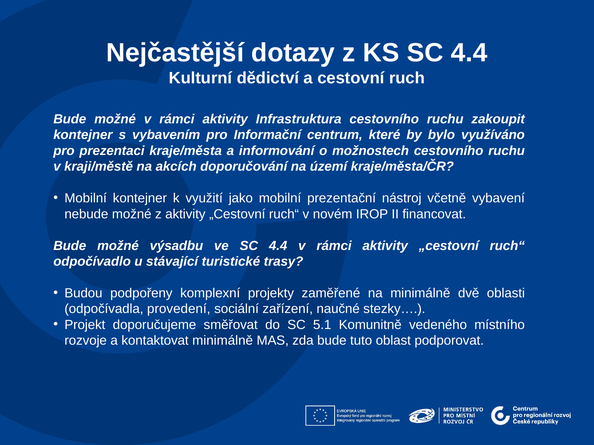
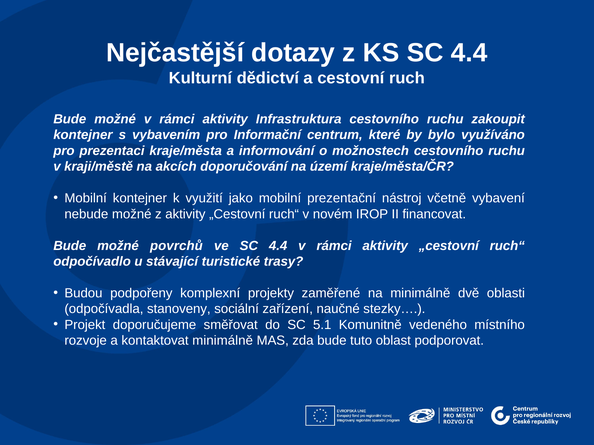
výsadbu: výsadbu -> povrchů
provedení: provedení -> stanoveny
